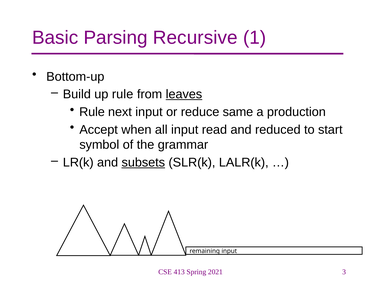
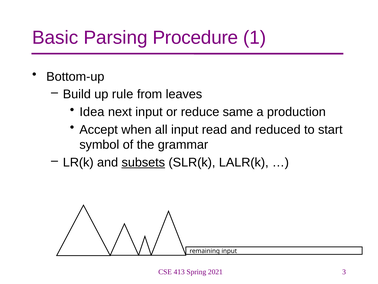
Recursive: Recursive -> Procedure
leaves underline: present -> none
Rule at (92, 112): Rule -> Idea
